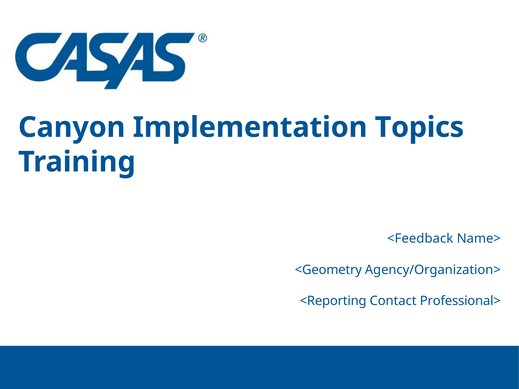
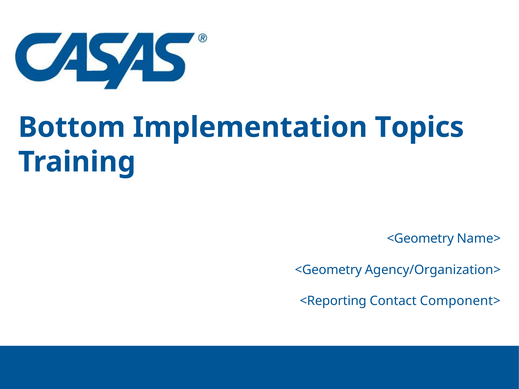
Canyon: Canyon -> Bottom
<Feedback at (420, 239): <Feedback -> <Geometry
Professional>: Professional> -> Component>
